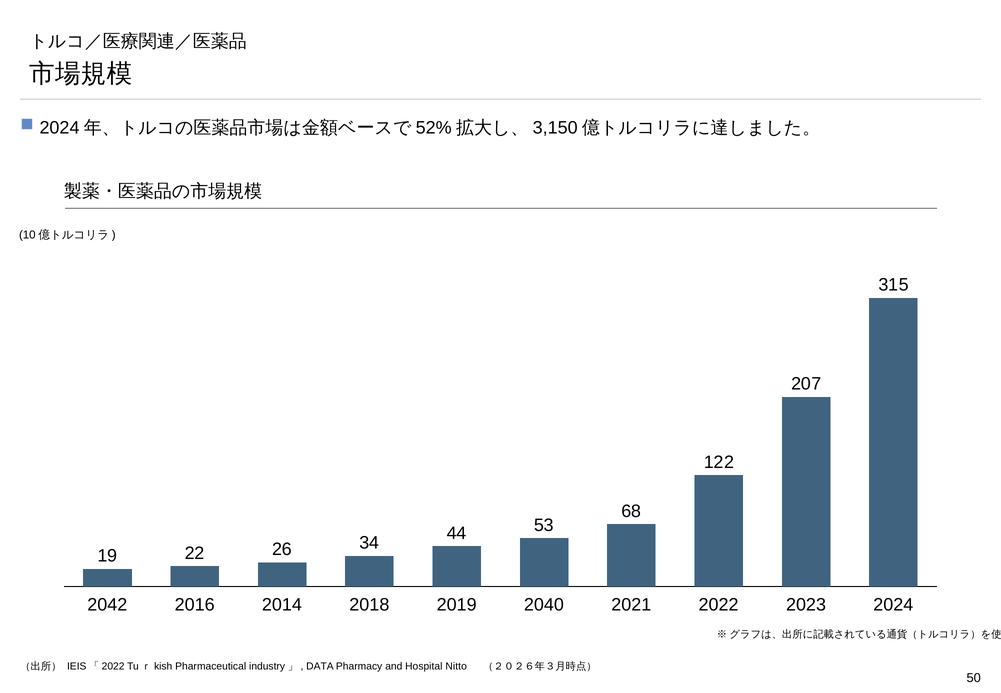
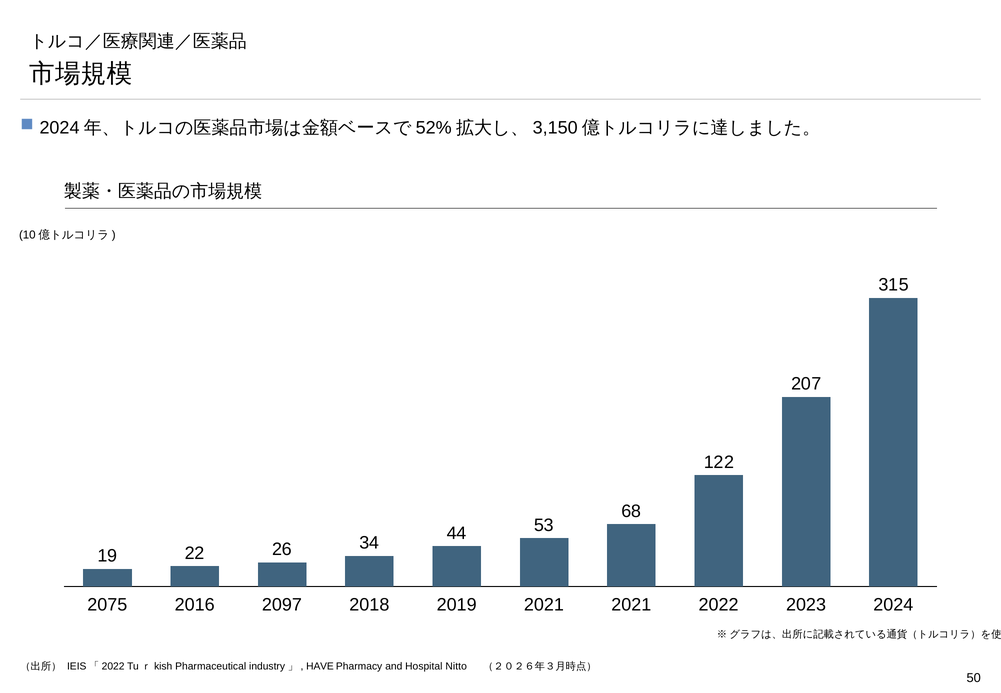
2042: 2042 -> 2075
2014: 2014 -> 2097
2019 2040: 2040 -> 2021
DATA: DATA -> HAVE
